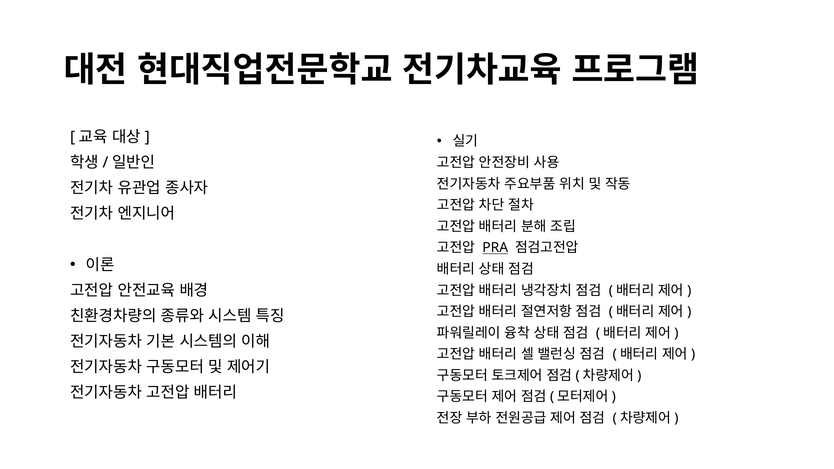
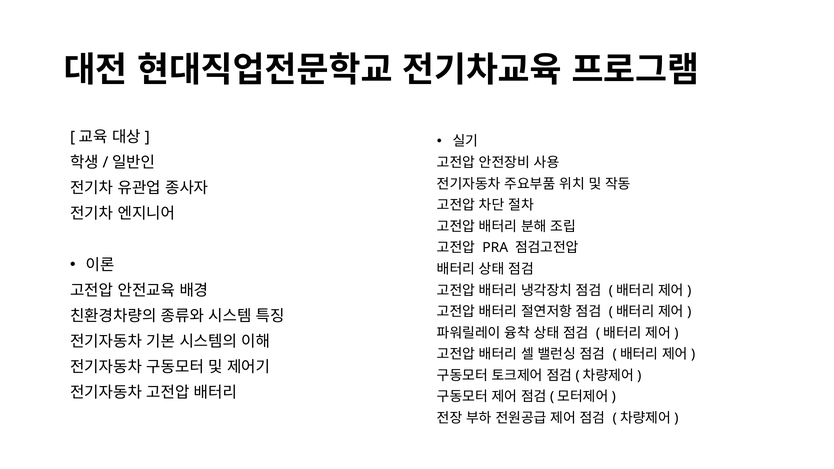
PRA underline: present -> none
